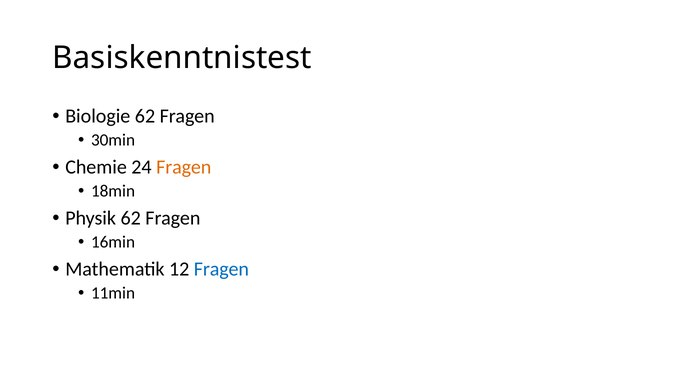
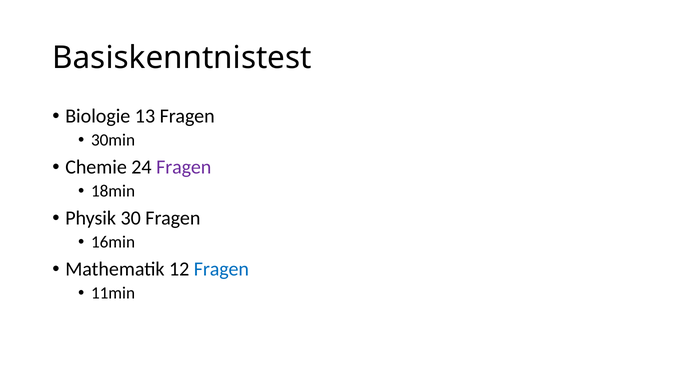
Biologie 62: 62 -> 13
Fragen at (184, 167) colour: orange -> purple
Physik 62: 62 -> 30
